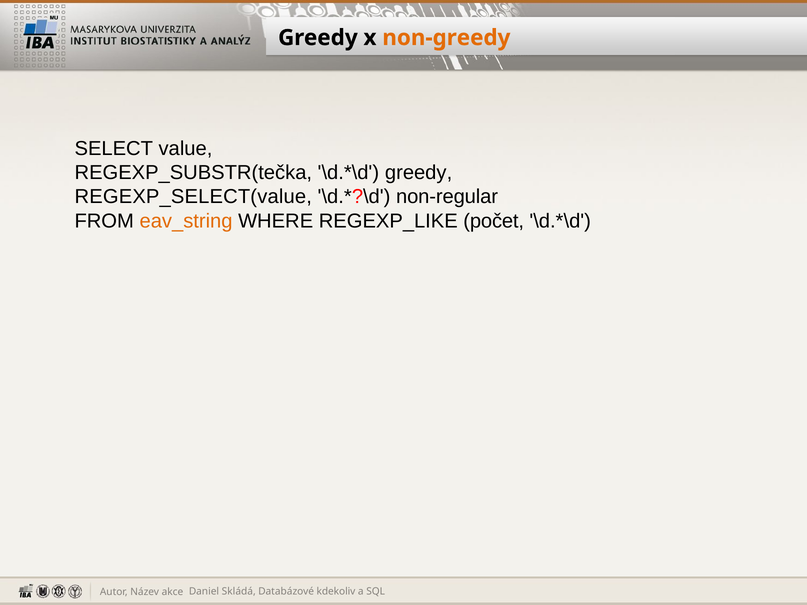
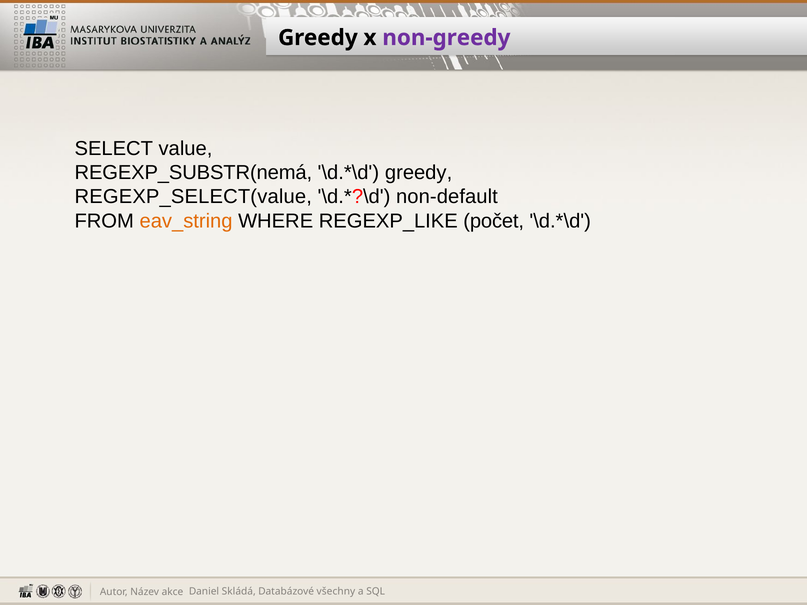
non-greedy colour: orange -> purple
REGEXP_SUBSTR(tečka: REGEXP_SUBSTR(tečka -> REGEXP_SUBSTR(nemá
non-regular: non-regular -> non-default
kdekoliv: kdekoliv -> všechny
